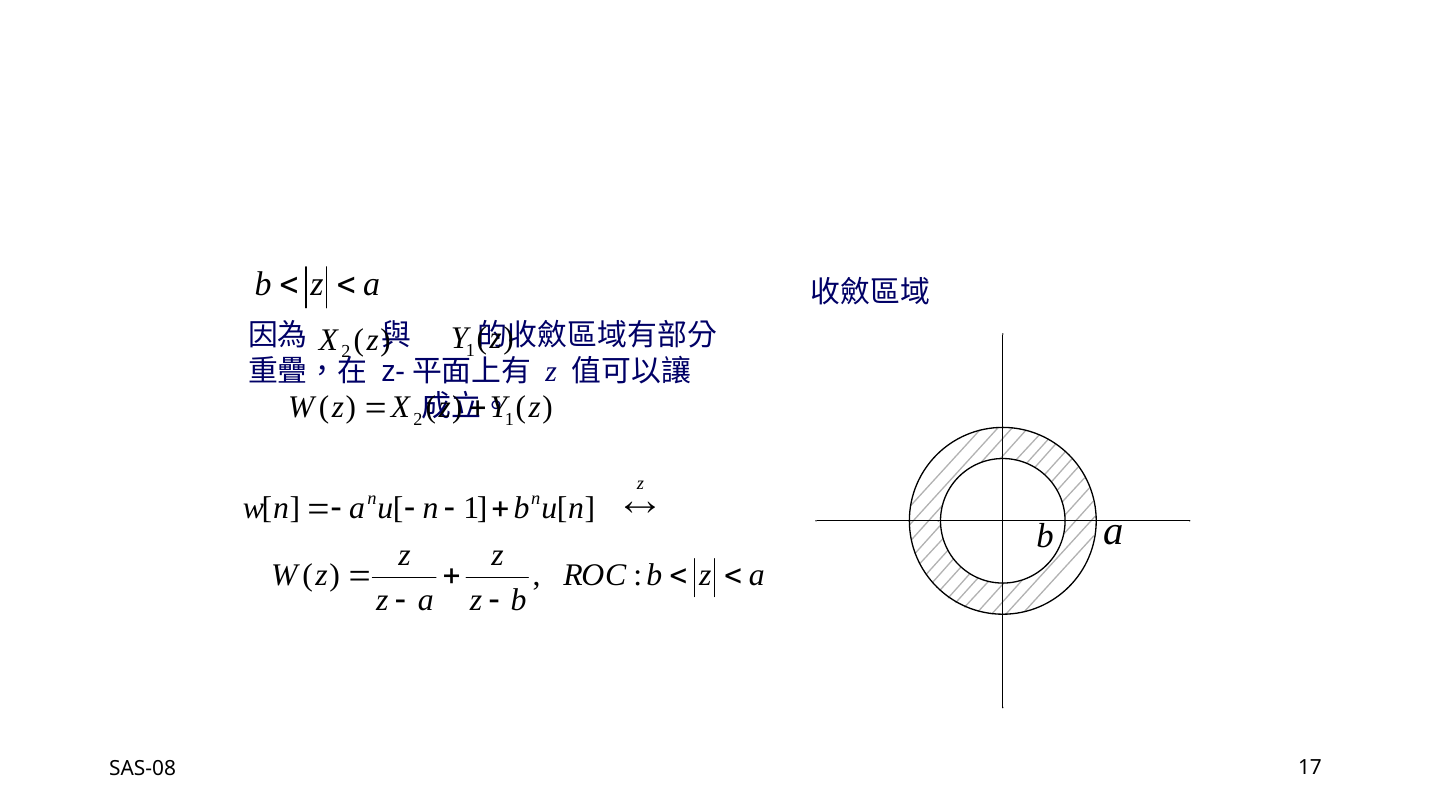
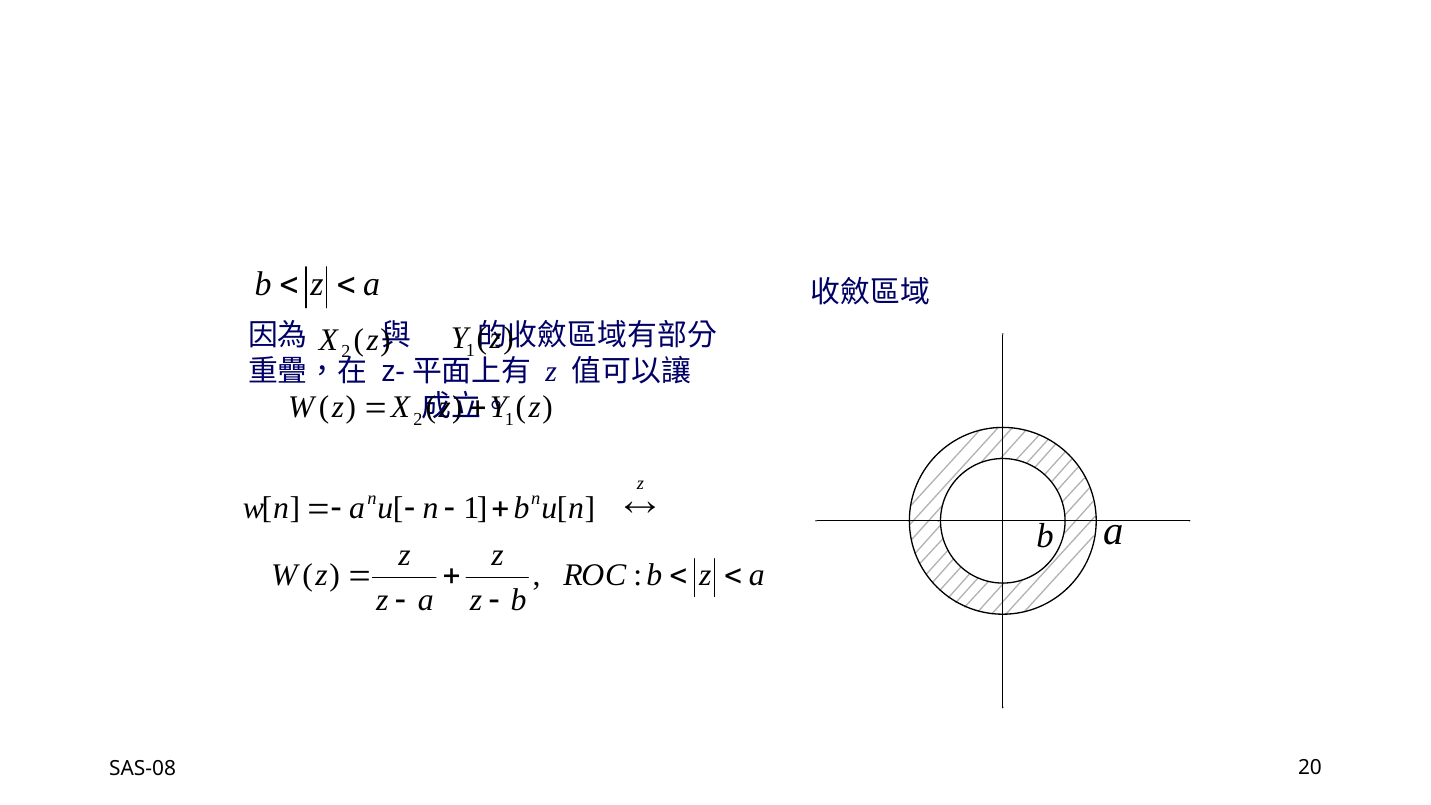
17: 17 -> 20
